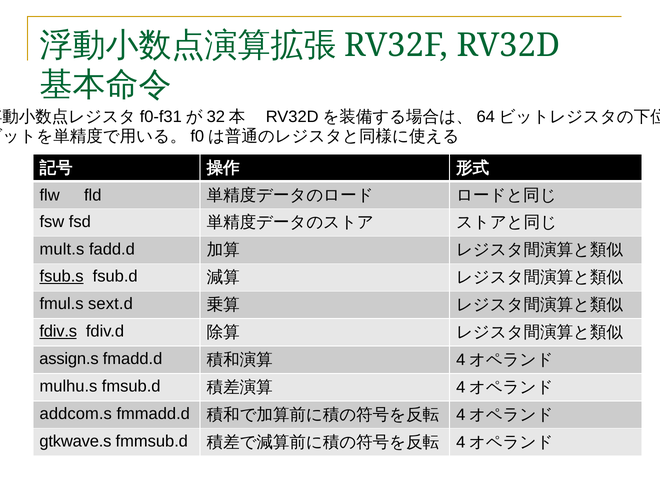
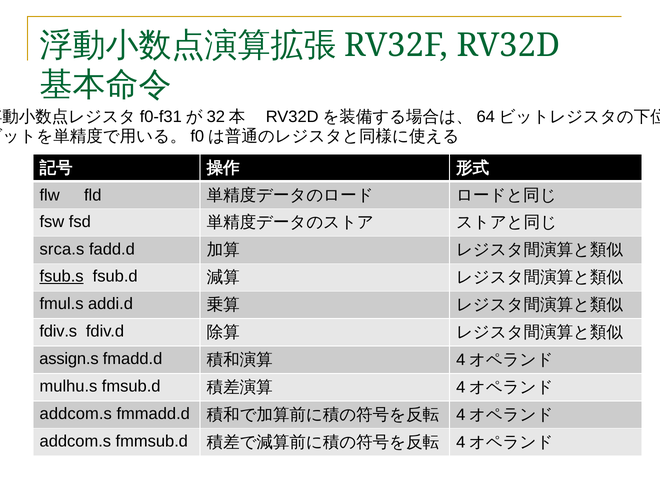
mult.s: mult.s -> srca.s
sext.d: sext.d -> addi.d
fdiv.s underline: present -> none
gtkwave.s at (75, 441): gtkwave.s -> addcom.s
